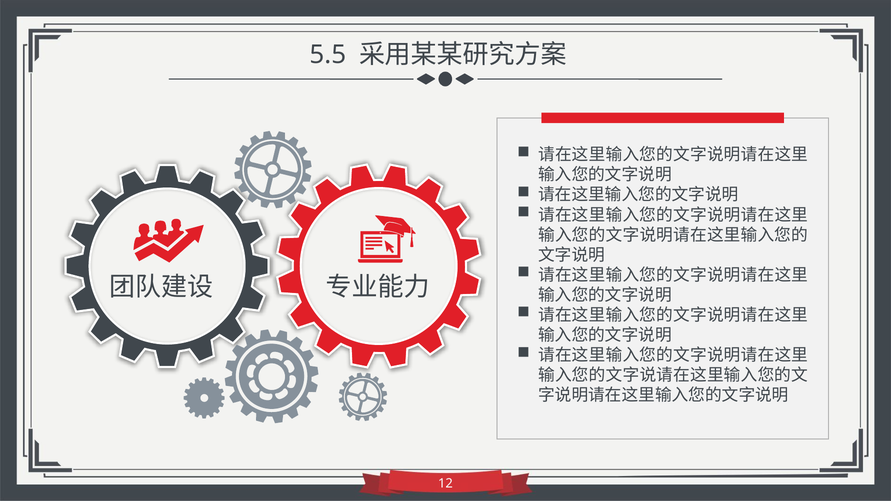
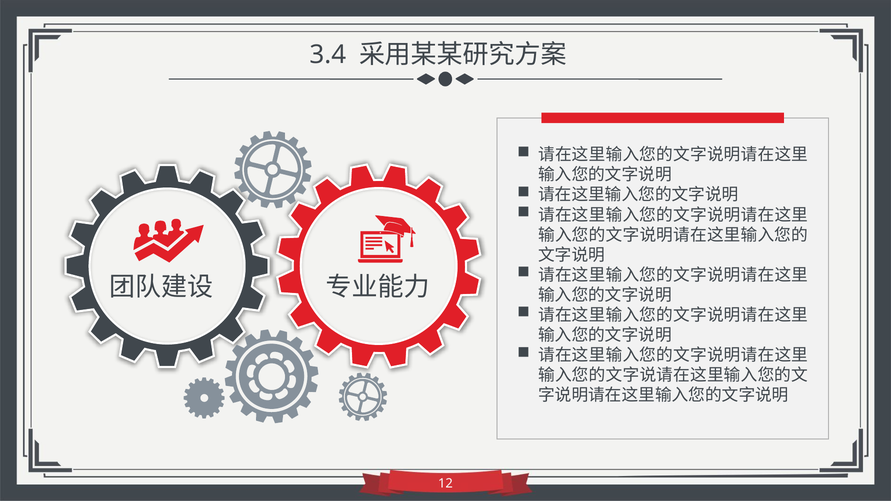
5.5: 5.5 -> 3.4
